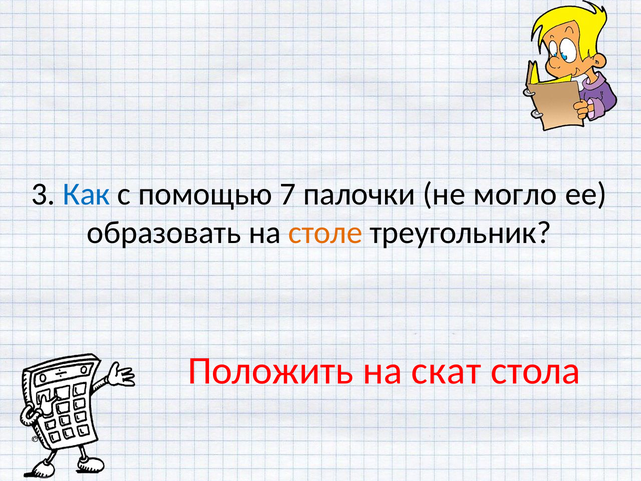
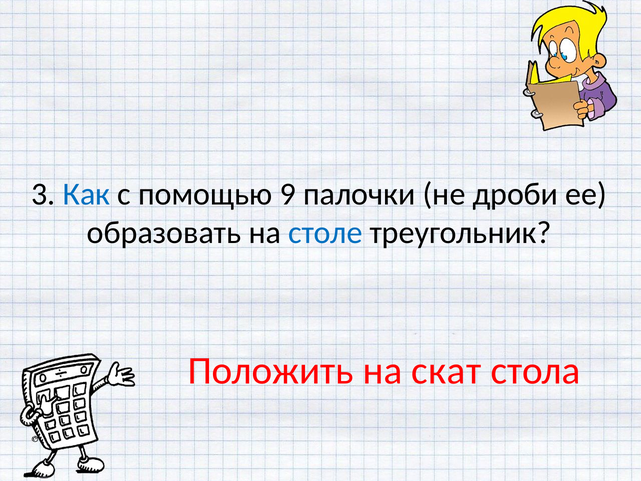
7: 7 -> 9
могло: могло -> дроби
столе colour: orange -> blue
